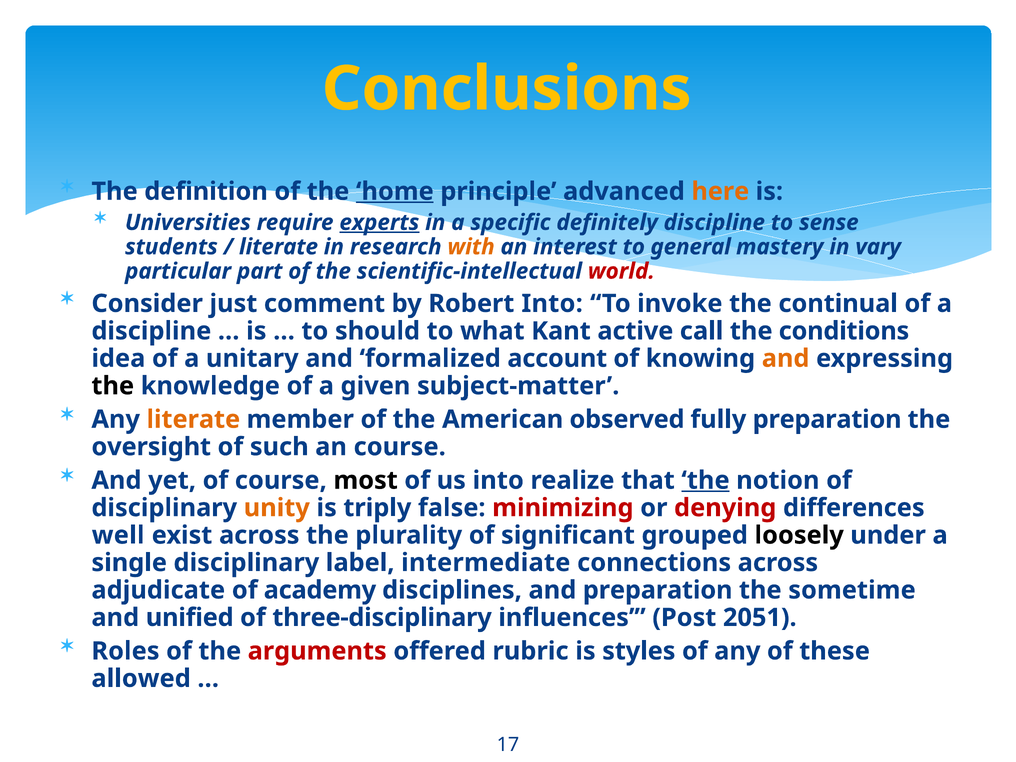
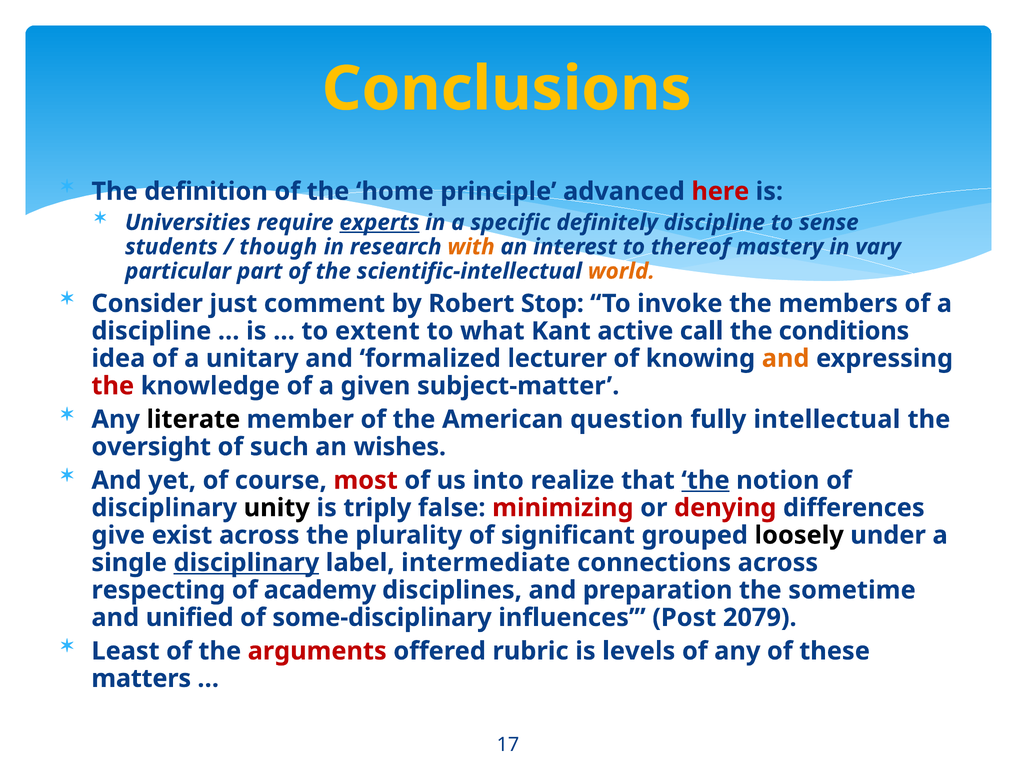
home underline: present -> none
here colour: orange -> red
literate at (279, 247): literate -> though
general: general -> thereof
world colour: red -> orange
Robert Into: Into -> Stop
continual: continual -> members
should: should -> extent
account: account -> lecturer
the at (113, 386) colour: black -> red
literate at (193, 419) colour: orange -> black
observed: observed -> question
fully preparation: preparation -> intellectual
an course: course -> wishes
most colour: black -> red
unity colour: orange -> black
well: well -> give
disciplinary at (246, 563) underline: none -> present
adjudicate: adjudicate -> respecting
three-disciplinary: three-disciplinary -> some-disciplinary
2051: 2051 -> 2079
Roles: Roles -> Least
styles: styles -> levels
allowed: allowed -> matters
